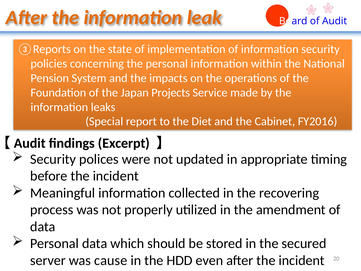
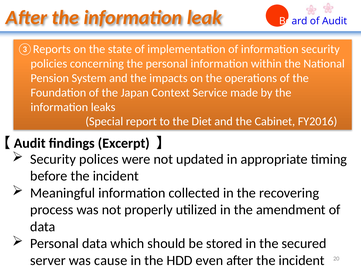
Projects: Projects -> Context
